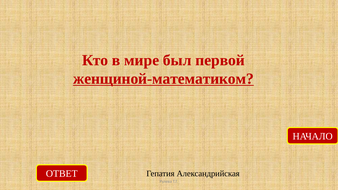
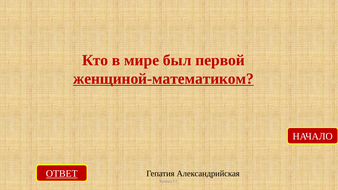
ОТВЕТ underline: none -> present
